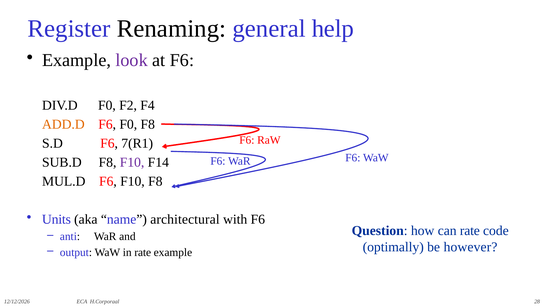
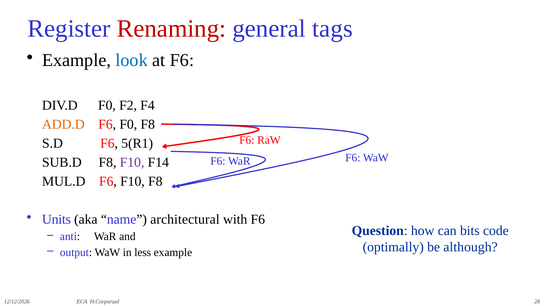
Renaming colour: black -> red
help: help -> tags
look colour: purple -> blue
7(R1: 7(R1 -> 5(R1
can rate: rate -> bits
however: however -> although
in rate: rate -> less
